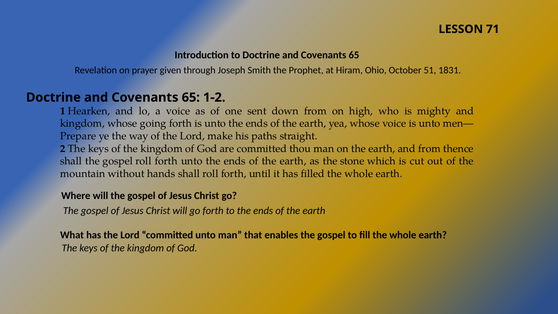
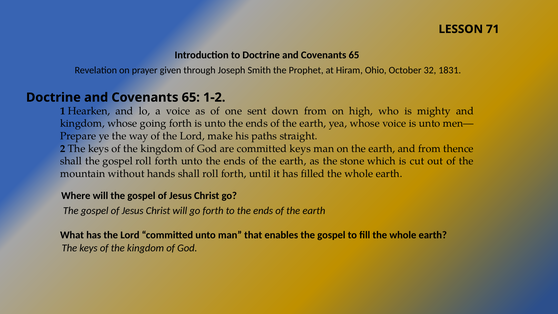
51: 51 -> 32
committed thou: thou -> keys
